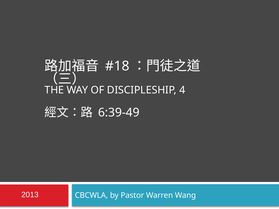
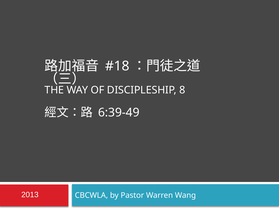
4: 4 -> 8
